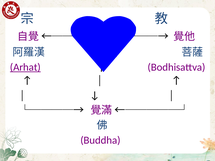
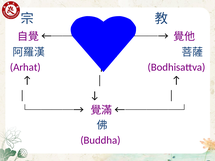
Arhat underline: present -> none
